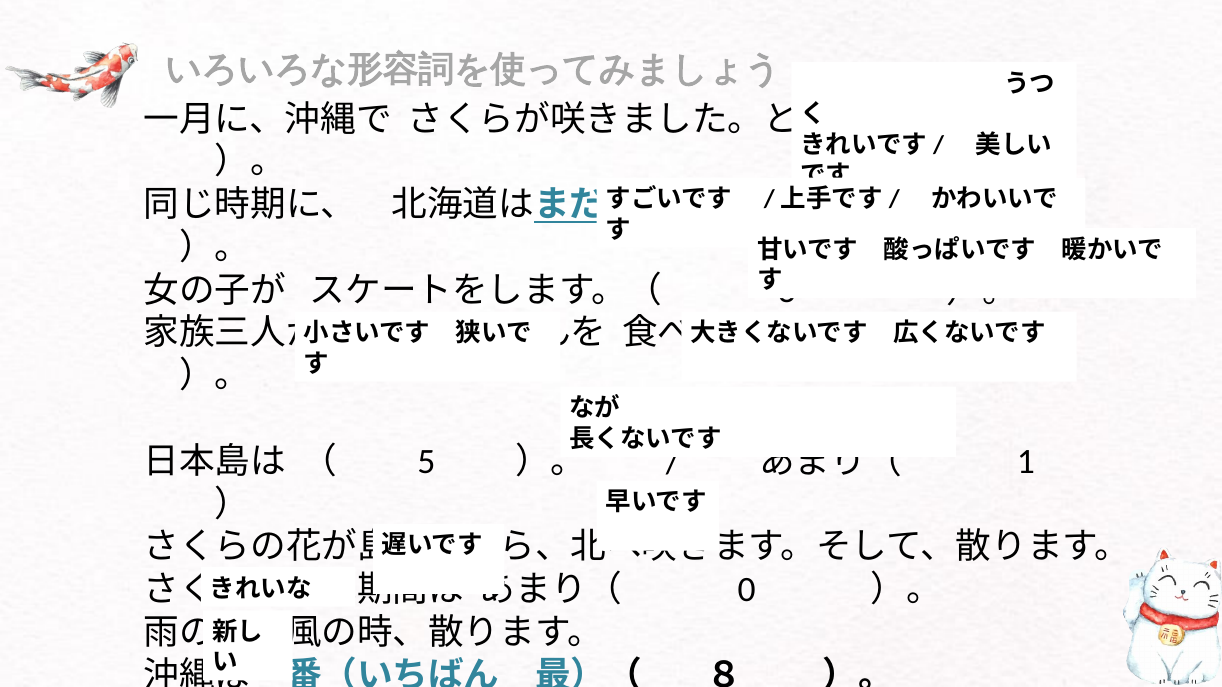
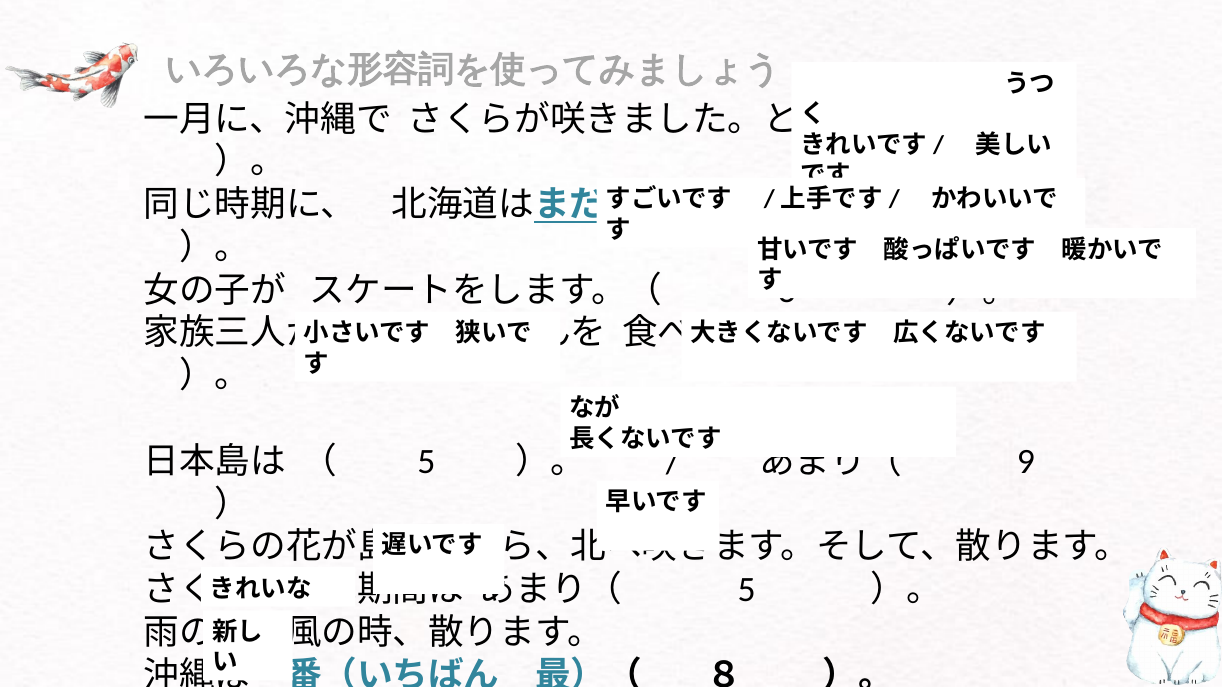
1 at (1026, 462): 1 -> 9
0 at (747, 590): 0 -> 5
